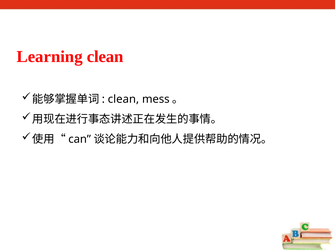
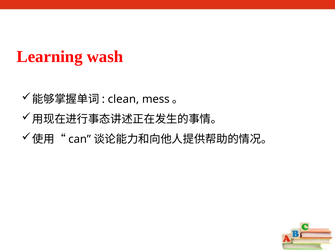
Learning clean: clean -> wash
